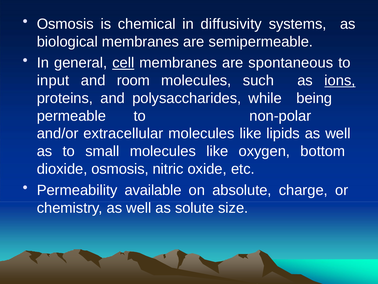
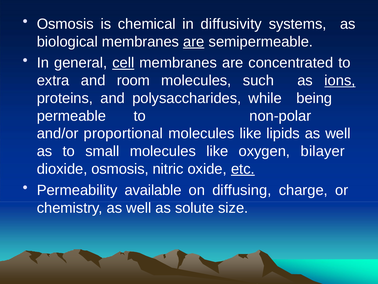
are at (194, 42) underline: none -> present
spontaneous: spontaneous -> concentrated
input: input -> extra
extracellular: extracellular -> proportional
bottom: bottom -> bilayer
etc underline: none -> present
absolute: absolute -> diffusing
